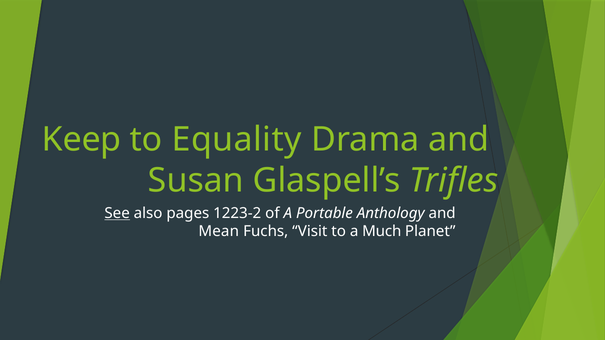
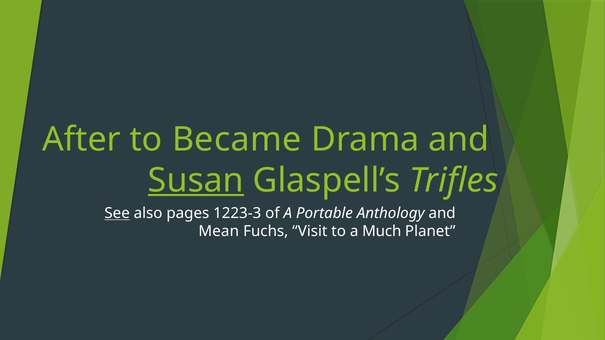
Keep: Keep -> After
Equality: Equality -> Became
Susan underline: none -> present
1223-2: 1223-2 -> 1223-3
